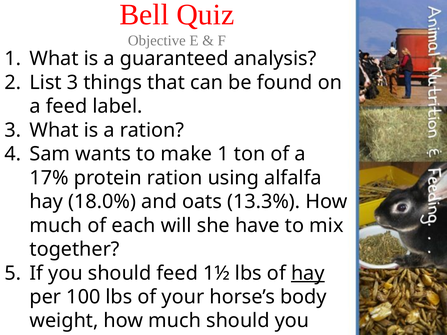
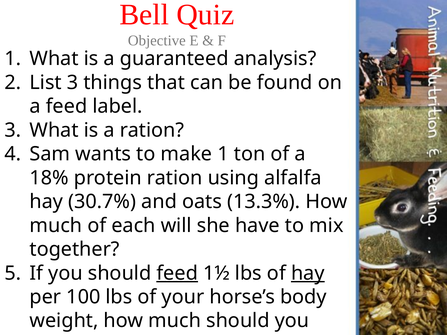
17%: 17% -> 18%
18.0%: 18.0% -> 30.7%
feed at (177, 273) underline: none -> present
